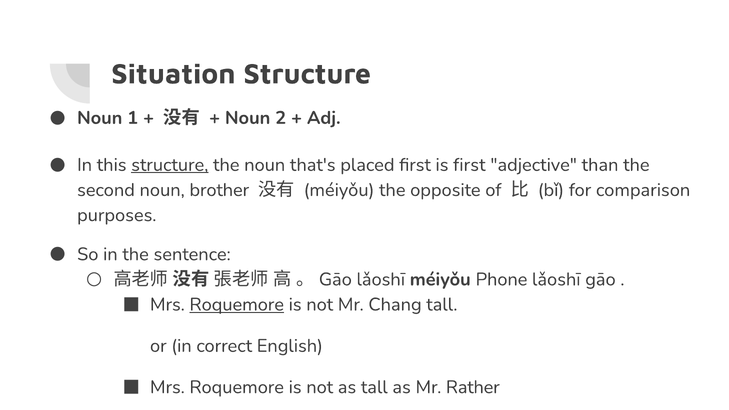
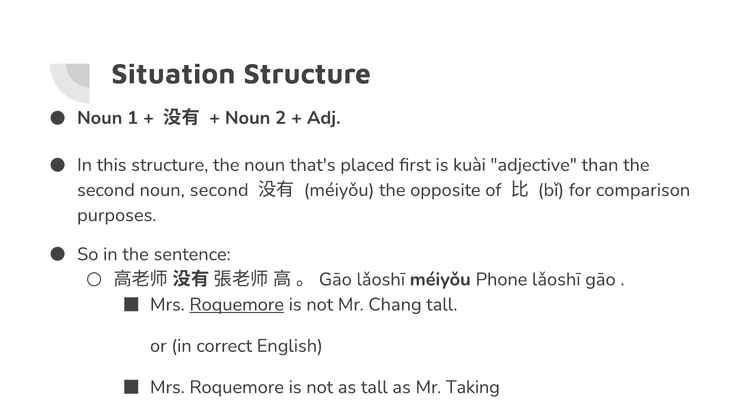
structure at (170, 165) underline: present -> none
is first: first -> kuài
noun brother: brother -> second
Rather: Rather -> Taking
